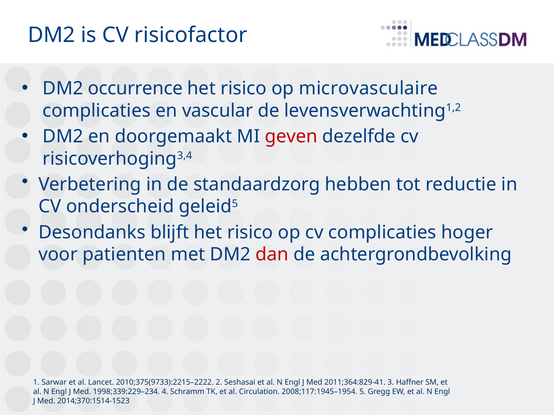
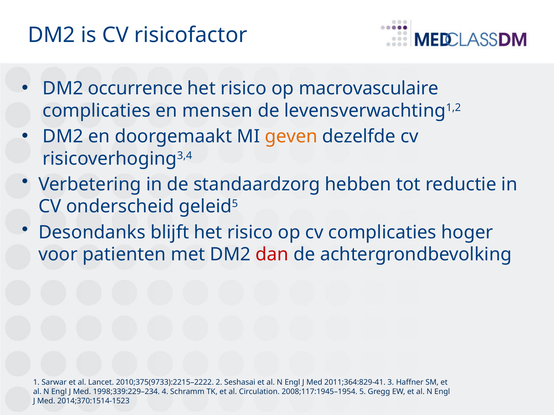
microvasculaire: microvasculaire -> macrovasculaire
vascular: vascular -> mensen
geven colour: red -> orange
